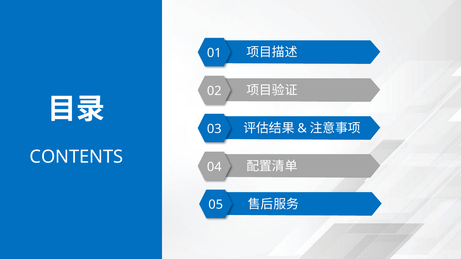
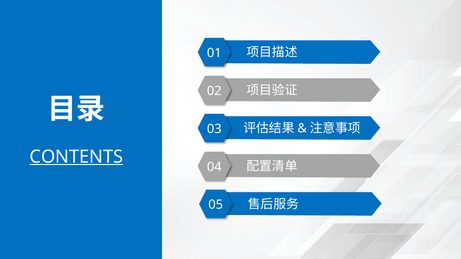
CONTENTS underline: none -> present
